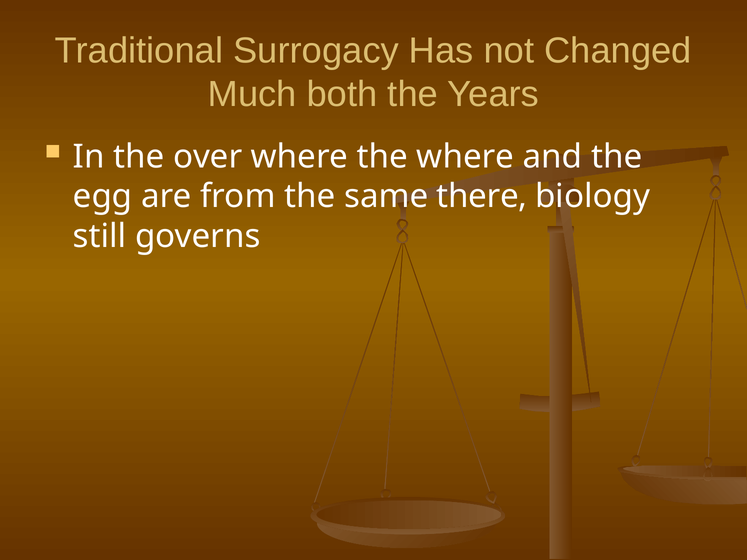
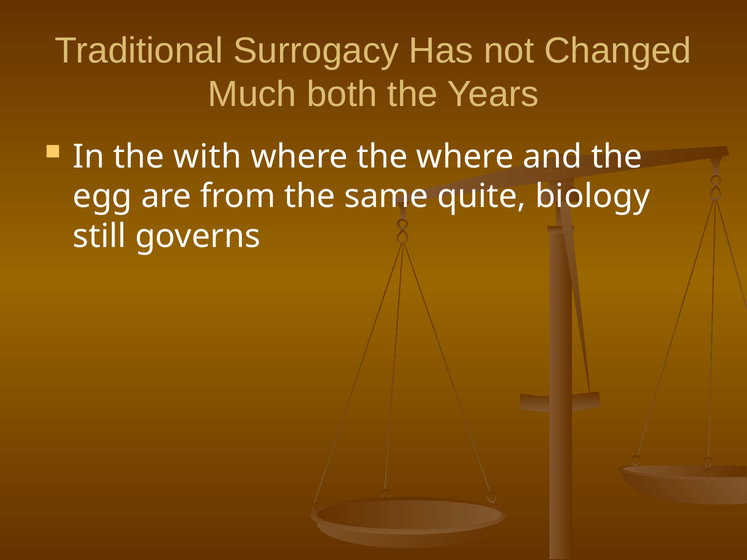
over: over -> with
there: there -> quite
